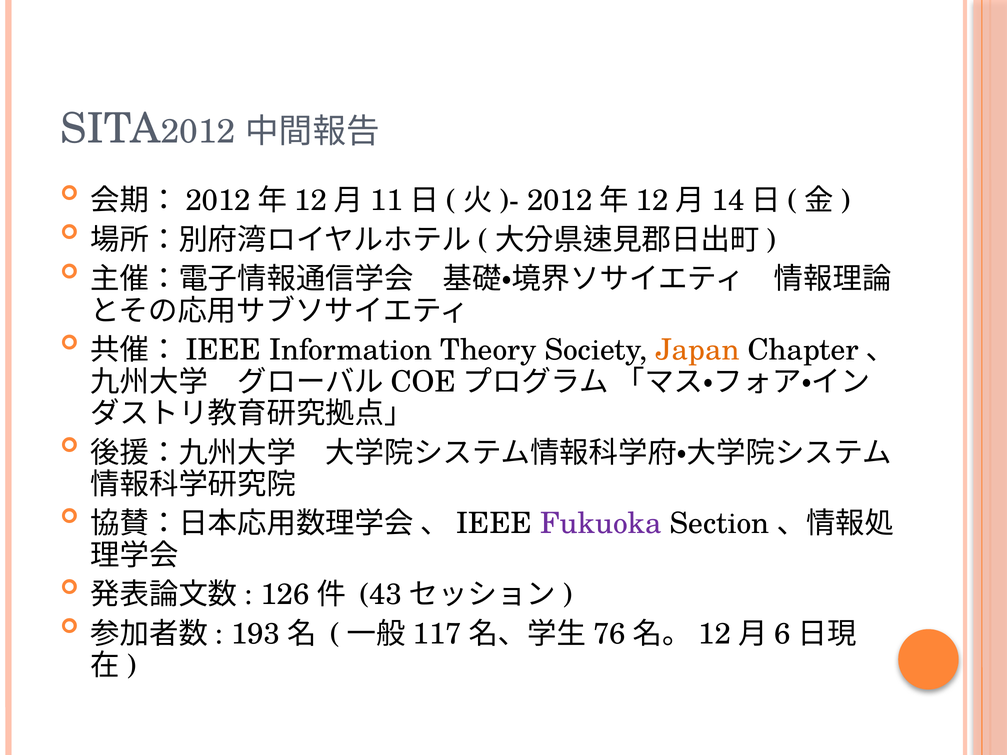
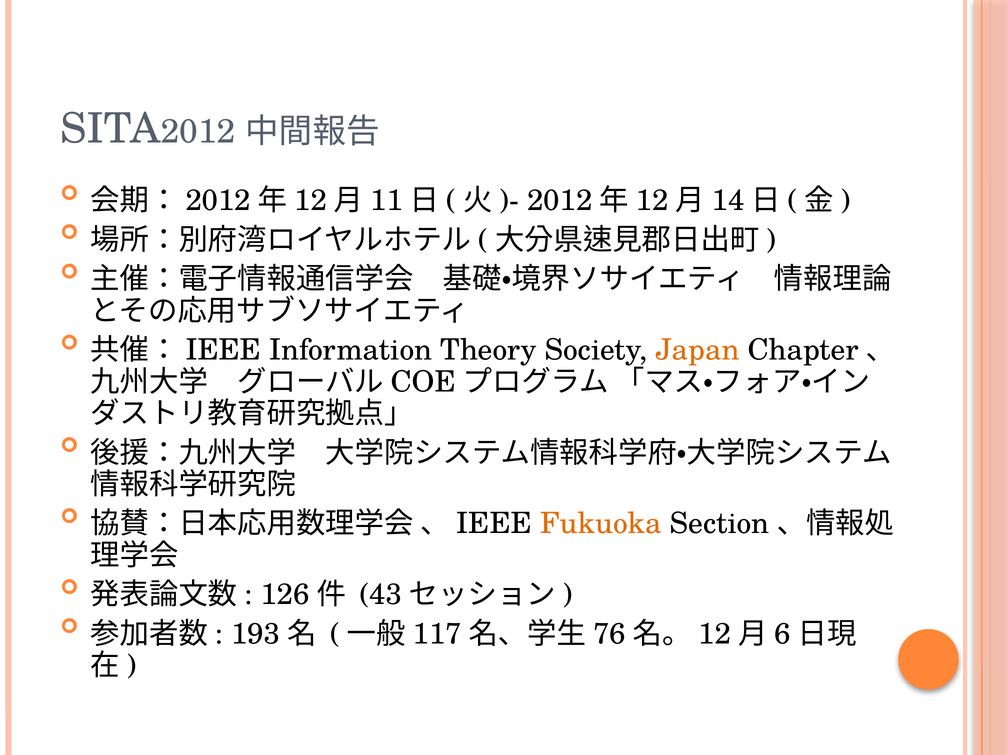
Fukuoka colour: purple -> orange
